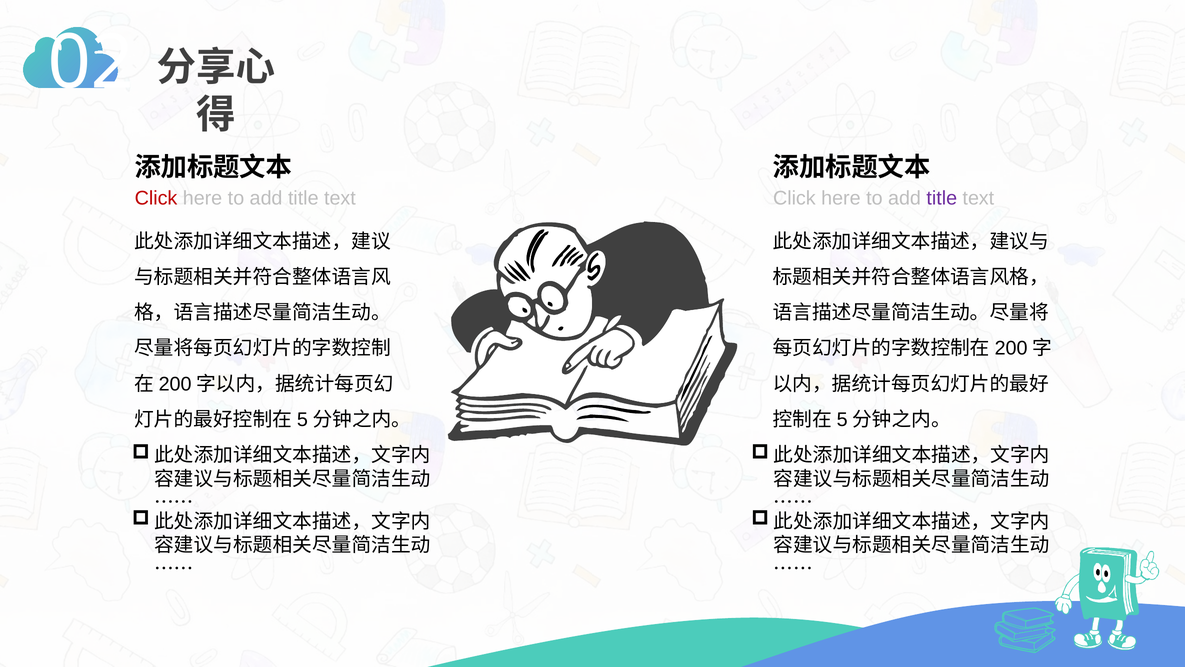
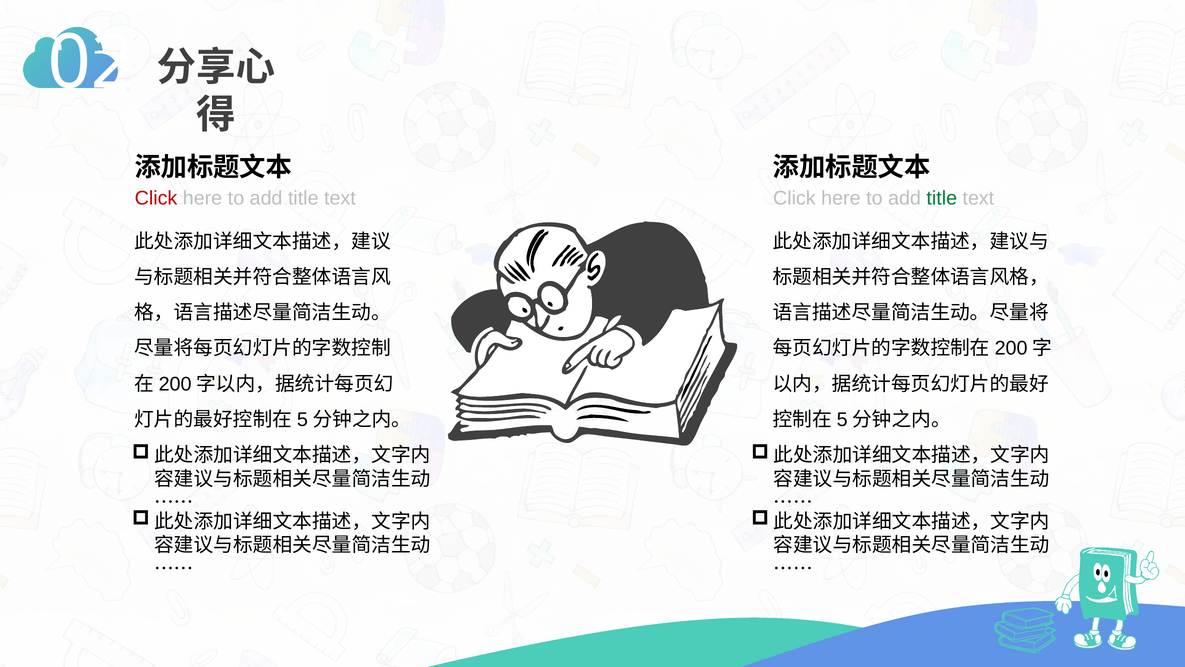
title at (942, 198) colour: purple -> green
